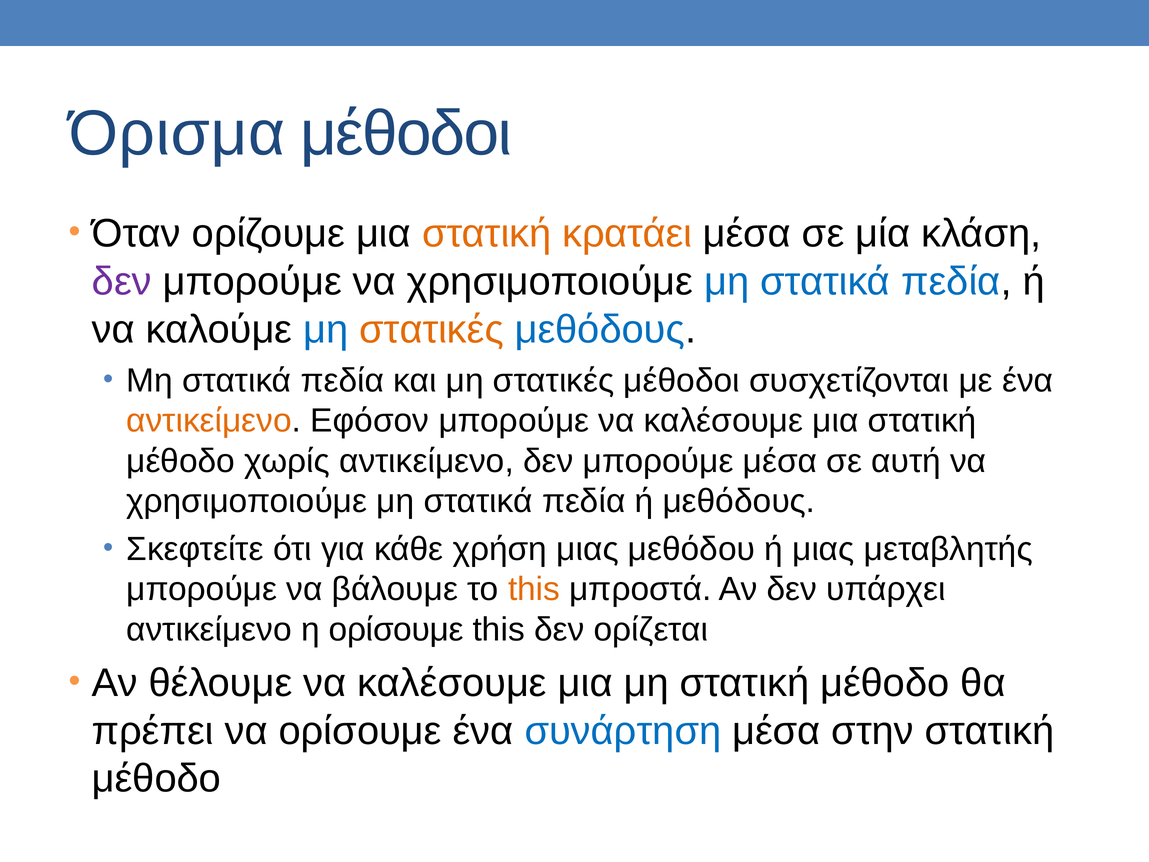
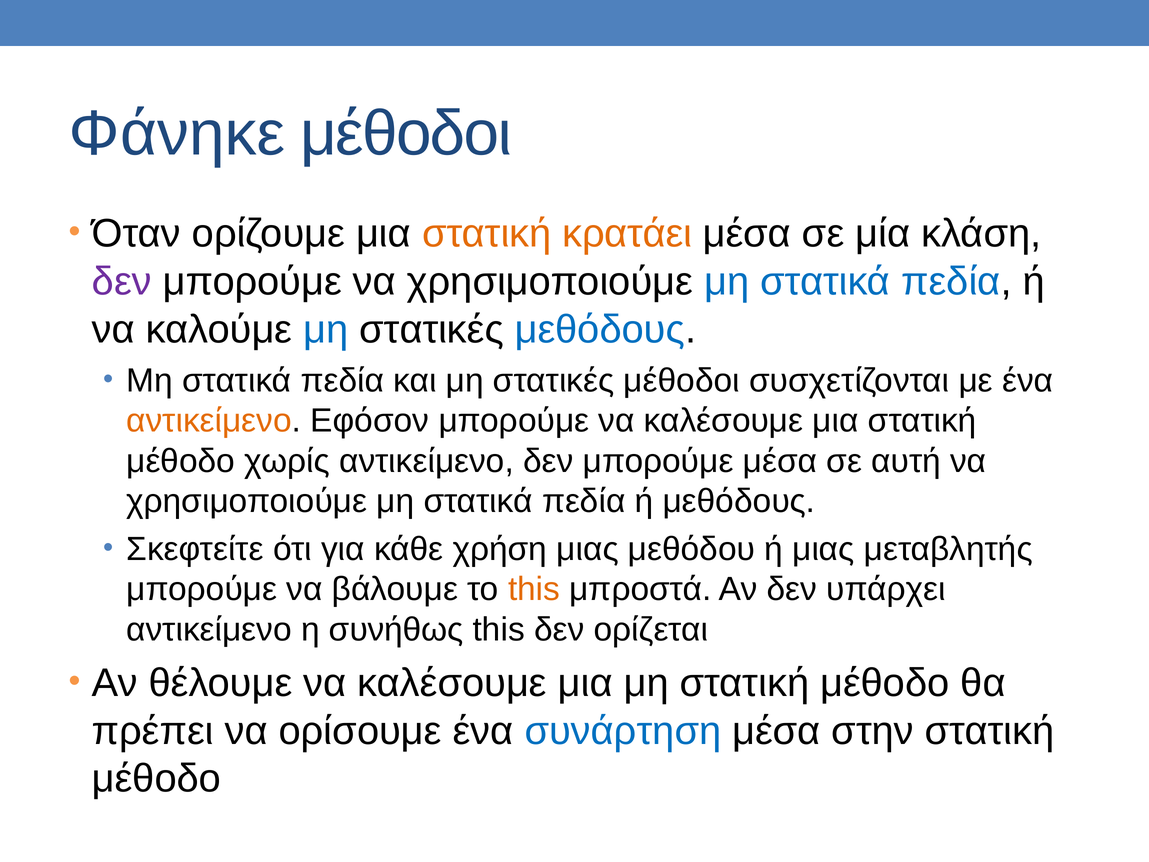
Όρισμα: Όρισμα -> Φάνηκε
στατικές at (432, 329) colour: orange -> black
η ορίσουμε: ορίσουμε -> συνήθως
